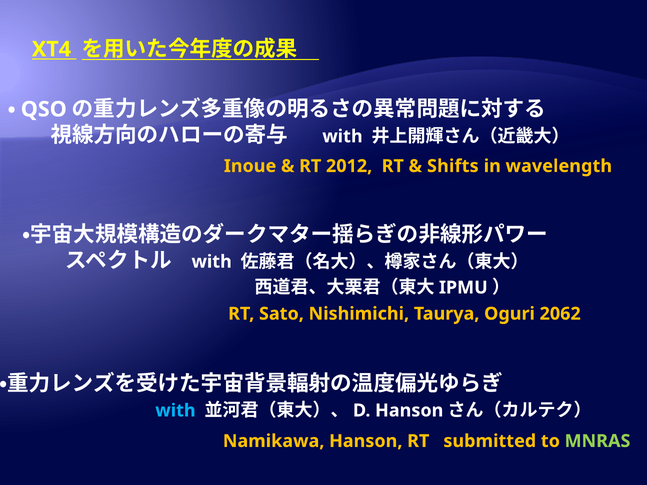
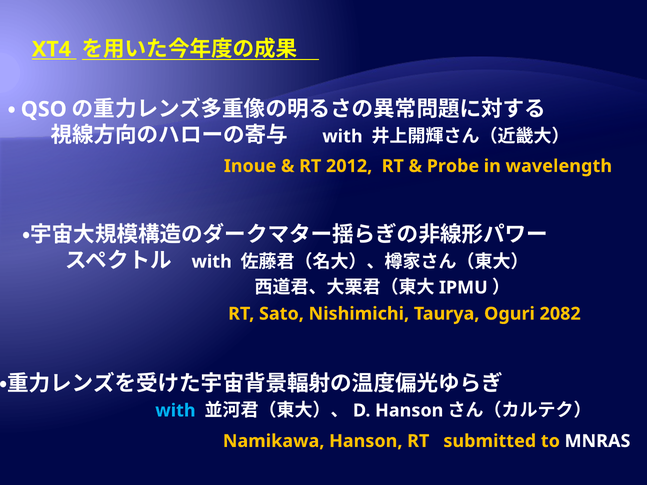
Shifts: Shifts -> Probe
2062: 2062 -> 2082
MNRAS colour: light green -> white
